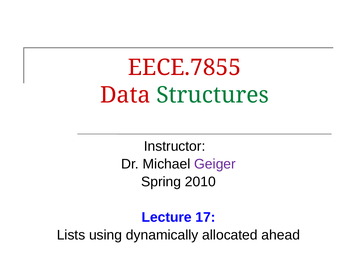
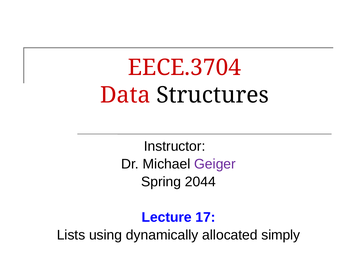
EECE.7855: EECE.7855 -> EECE.3704
Structures colour: green -> black
2010: 2010 -> 2044
ahead: ahead -> simply
